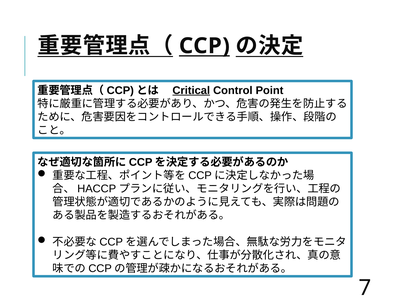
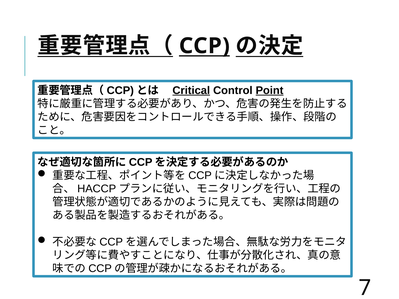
Point underline: none -> present
